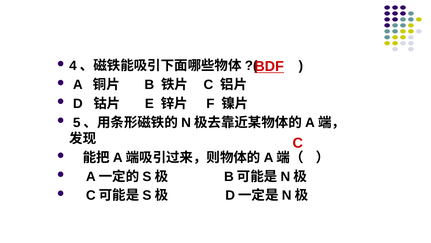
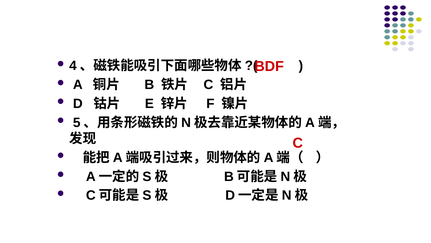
BDF underline: present -> none
